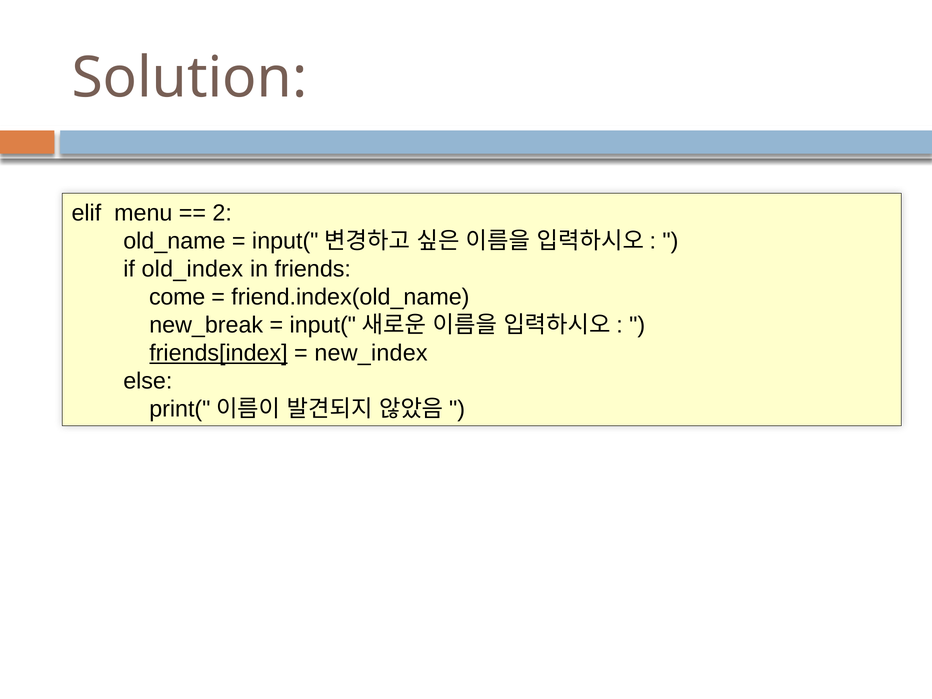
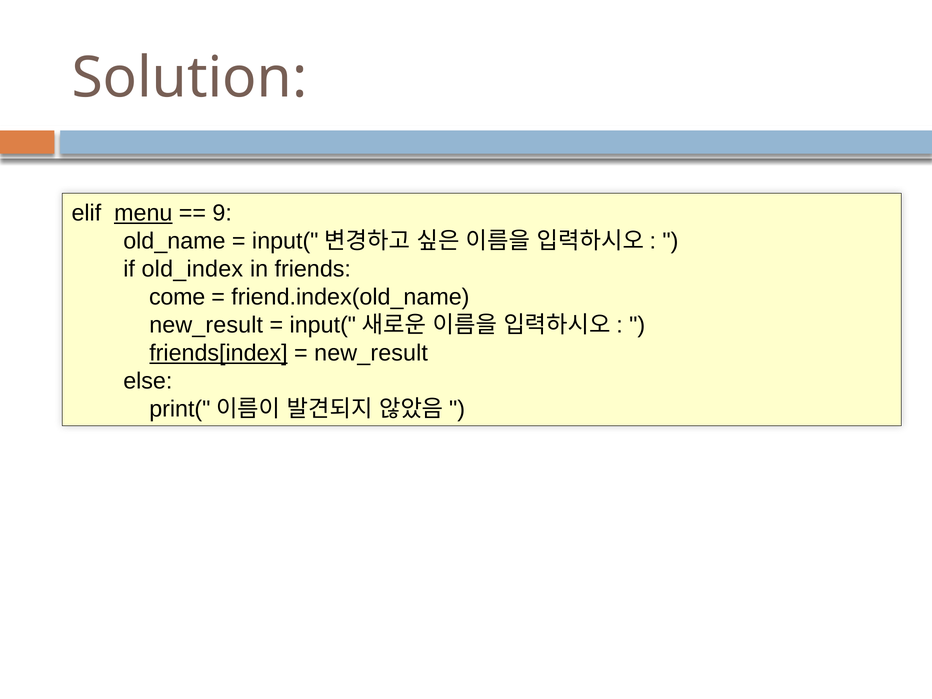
menu underline: none -> present
2: 2 -> 9
new_break at (206, 325): new_break -> new_result
new_index at (371, 353): new_index -> new_result
